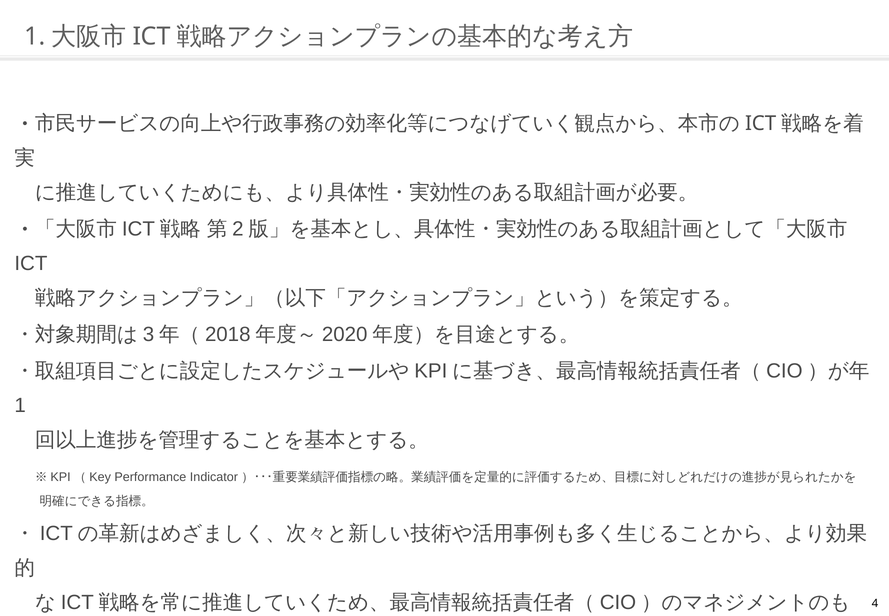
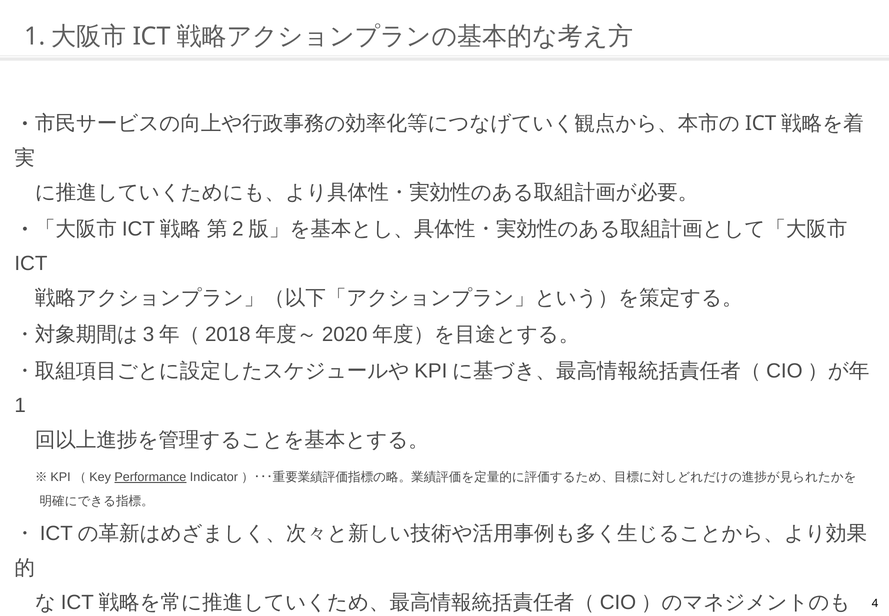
Performance underline: none -> present
